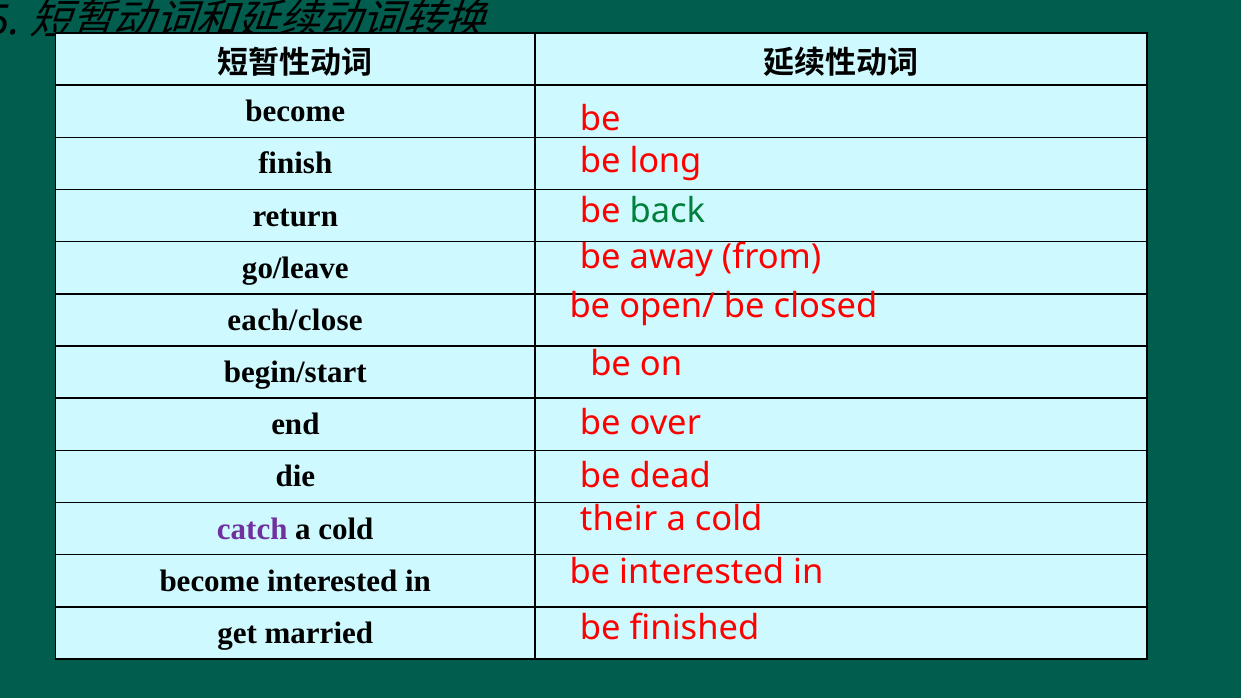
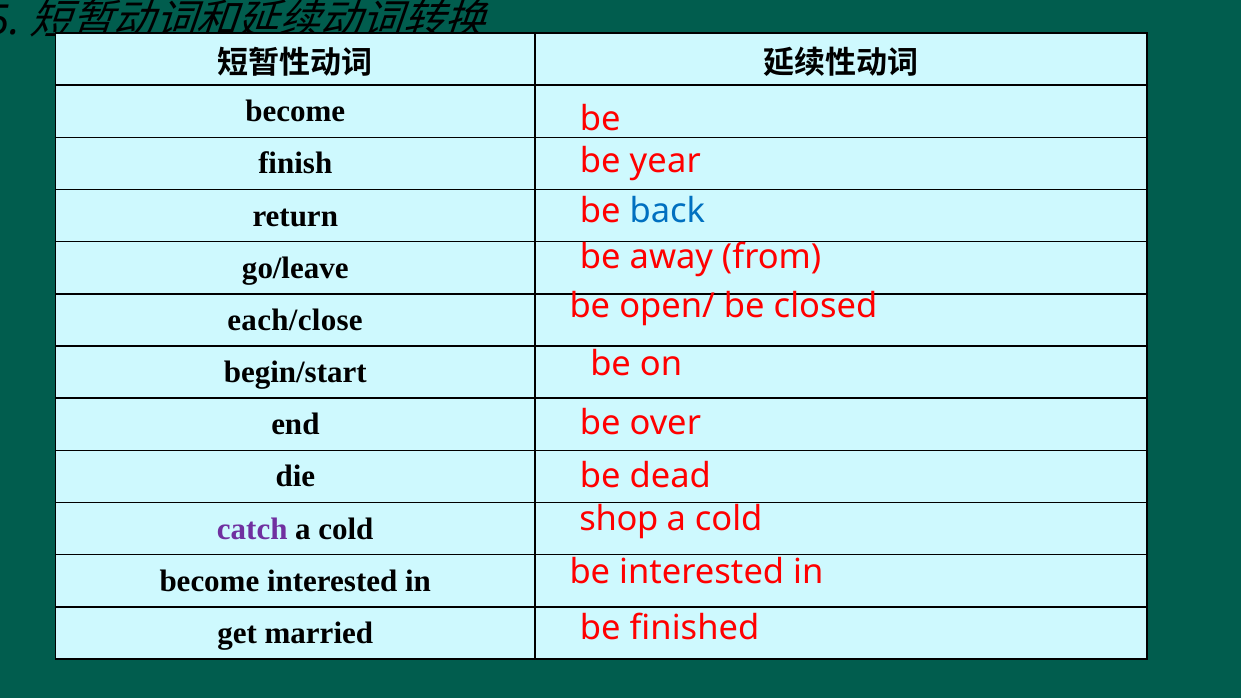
long: long -> year
back colour: green -> blue
their: their -> shop
